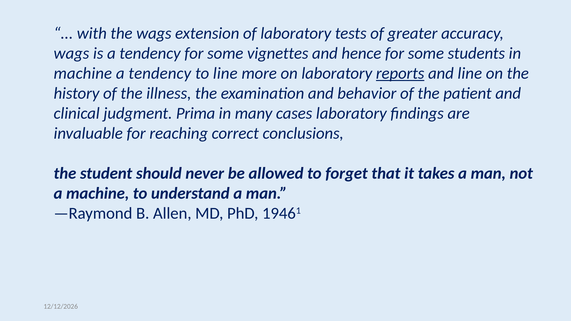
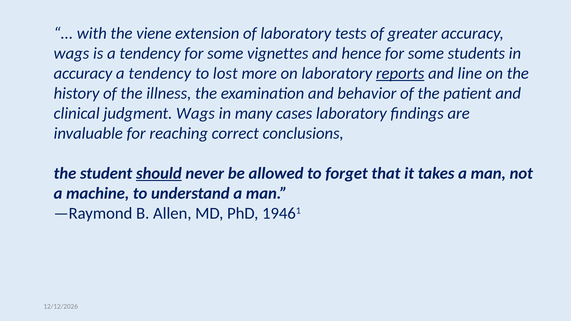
the wags: wags -> viene
machine at (83, 73): machine -> accuracy
to line: line -> lost
judgment Prima: Prima -> Wags
should underline: none -> present
